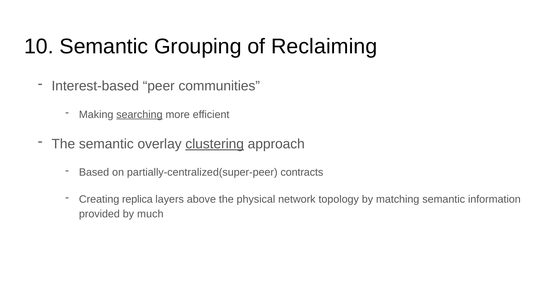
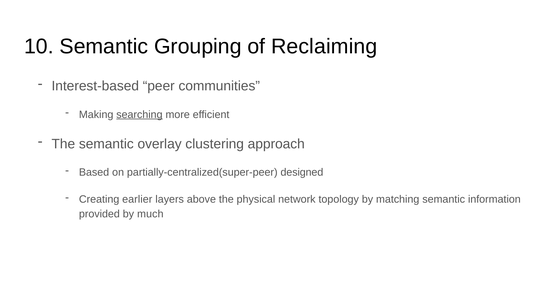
clustering underline: present -> none
contracts: contracts -> designed
replica: replica -> earlier
